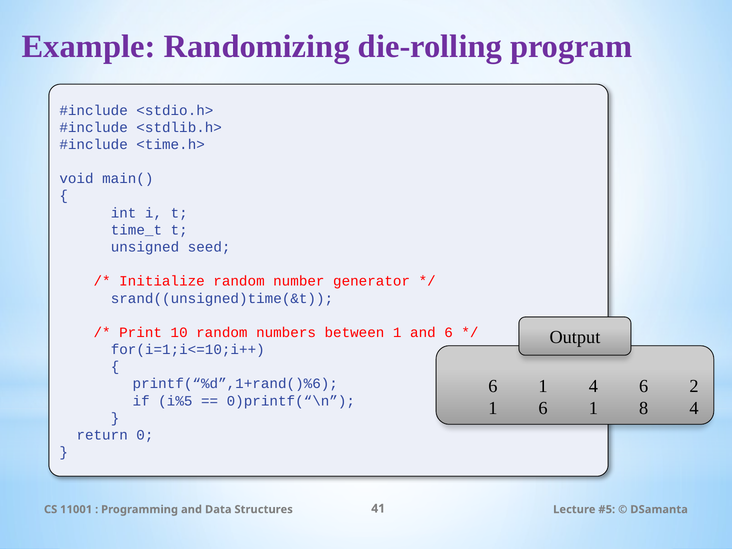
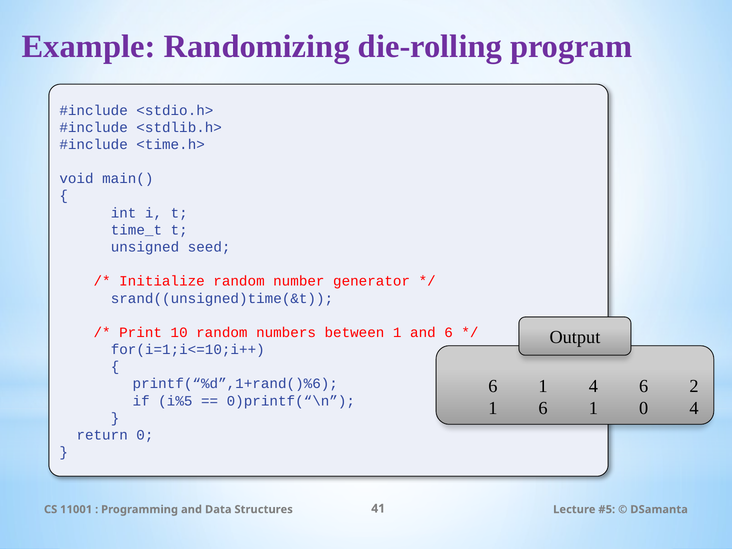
1 8: 8 -> 0
